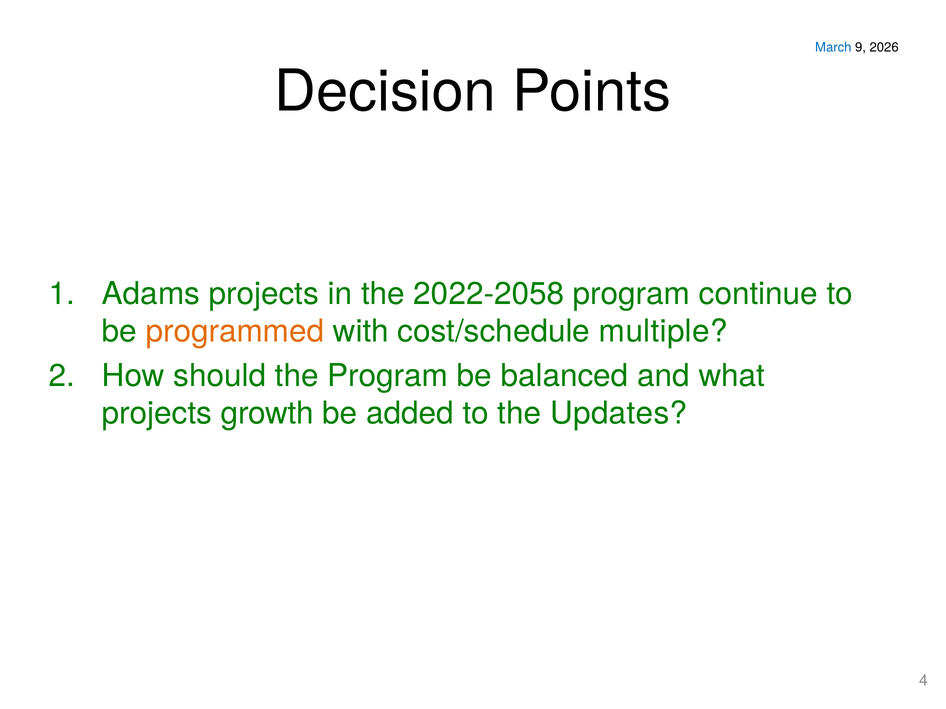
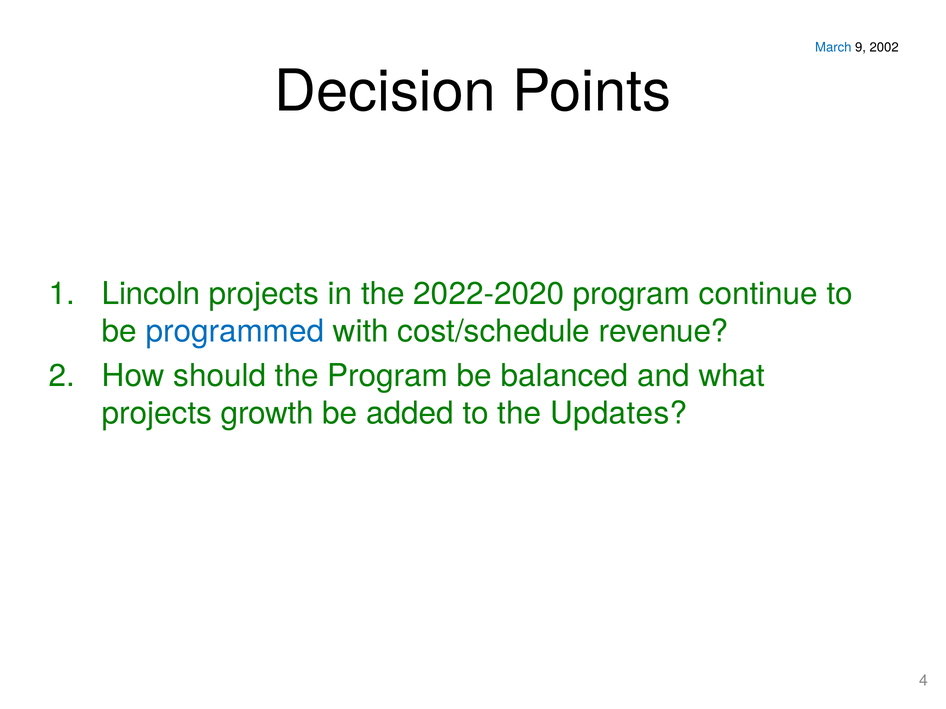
2026: 2026 -> 2002
Adams: Adams -> Lincoln
2022-2058: 2022-2058 -> 2022-2020
programmed colour: orange -> blue
multiple: multiple -> revenue
